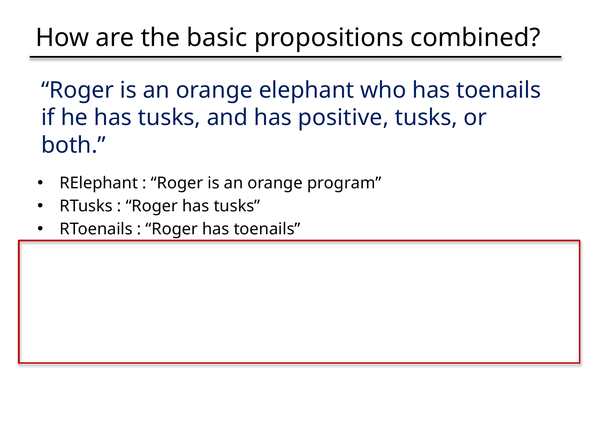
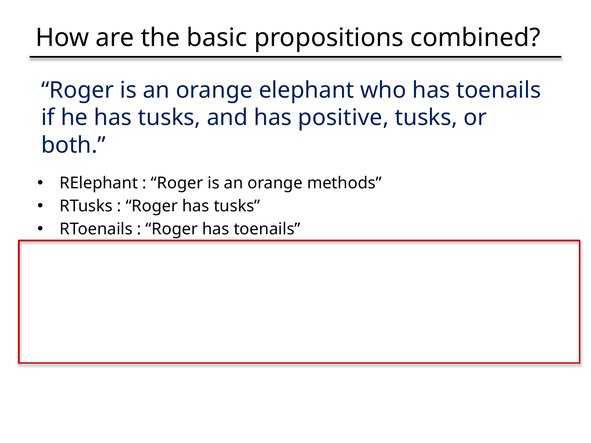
program: program -> methods
